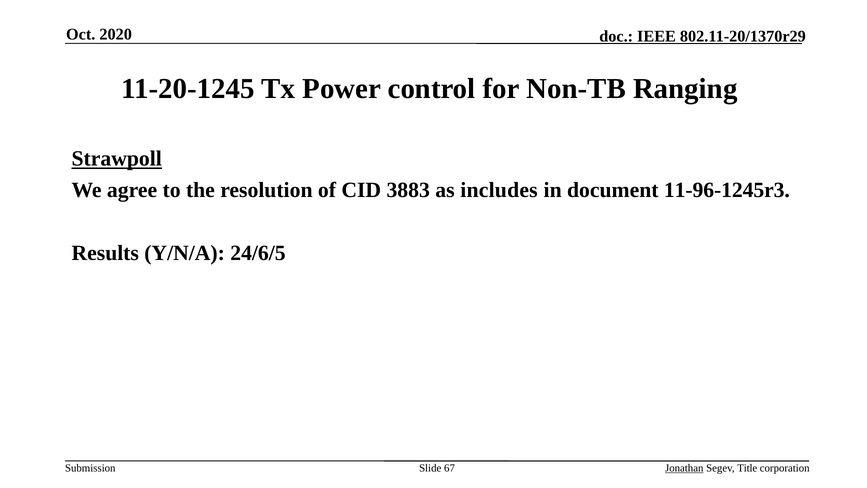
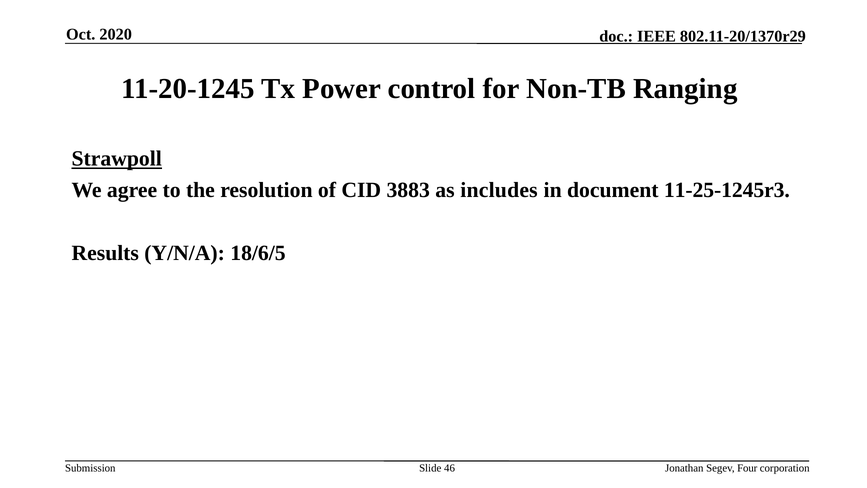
11-96-1245r3: 11-96-1245r3 -> 11-25-1245r3
24/6/5: 24/6/5 -> 18/6/5
67: 67 -> 46
Jonathan underline: present -> none
Title: Title -> Four
